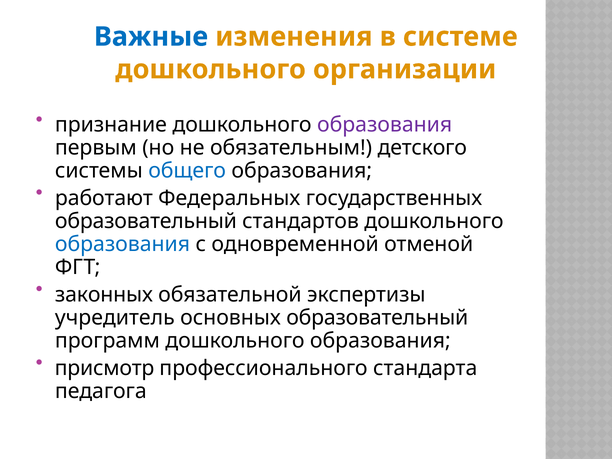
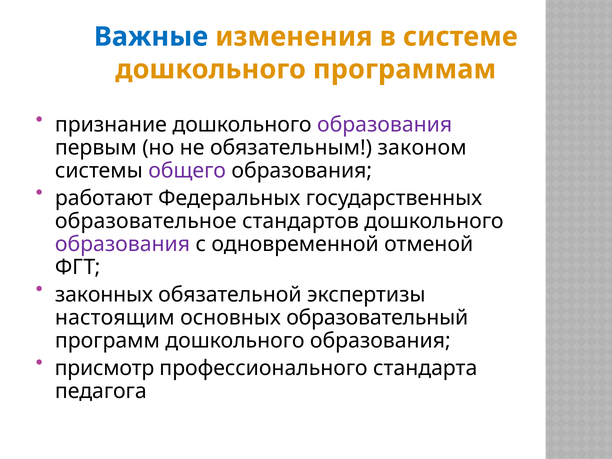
организации: организации -> программам
детского: детского -> законом
общего colour: blue -> purple
образовательный at (146, 221): образовательный -> образовательное
образования at (123, 244) colour: blue -> purple
учредитель: учредитель -> настоящим
